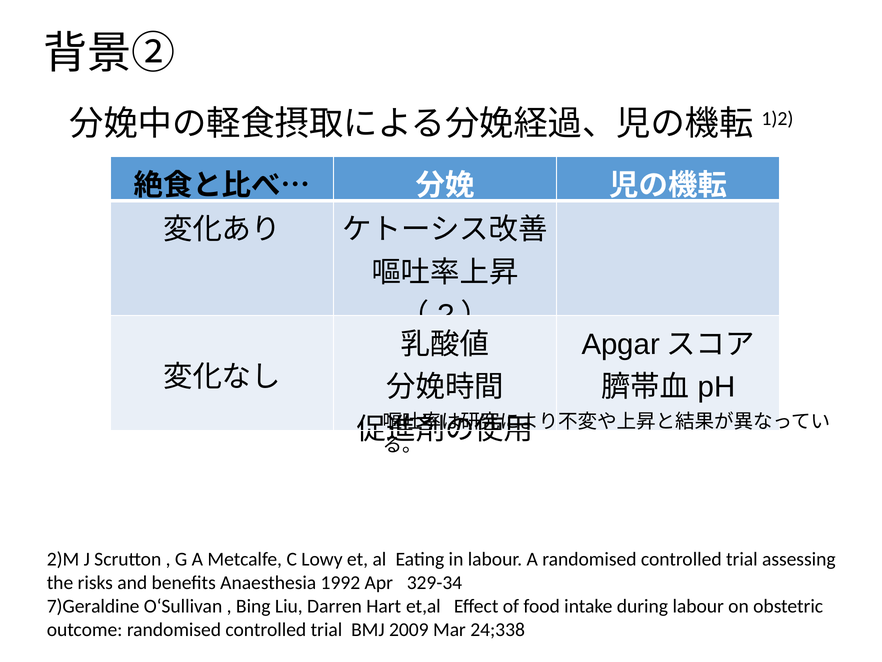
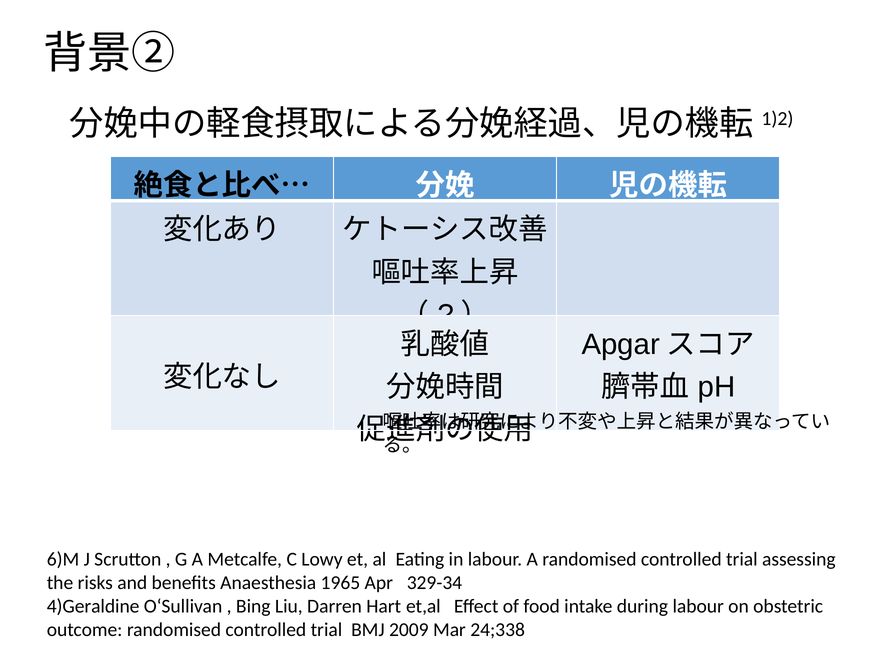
2)M: 2)M -> 6)M
1992: 1992 -> 1965
7)Geraldine: 7)Geraldine -> 4)Geraldine
